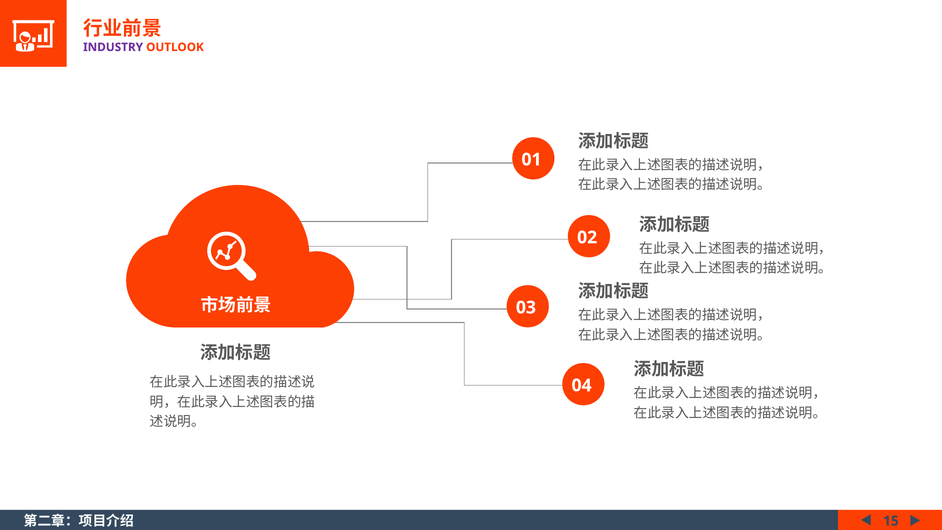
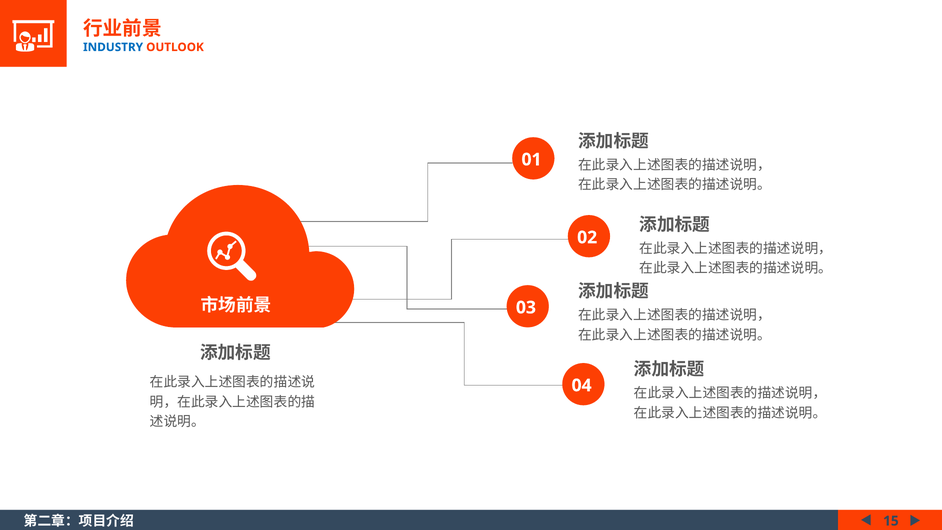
INDUSTRY colour: purple -> blue
